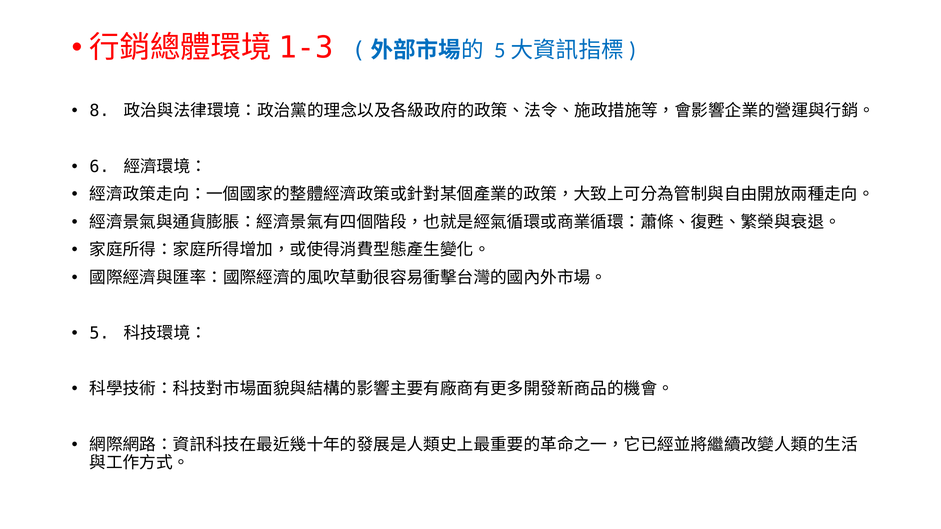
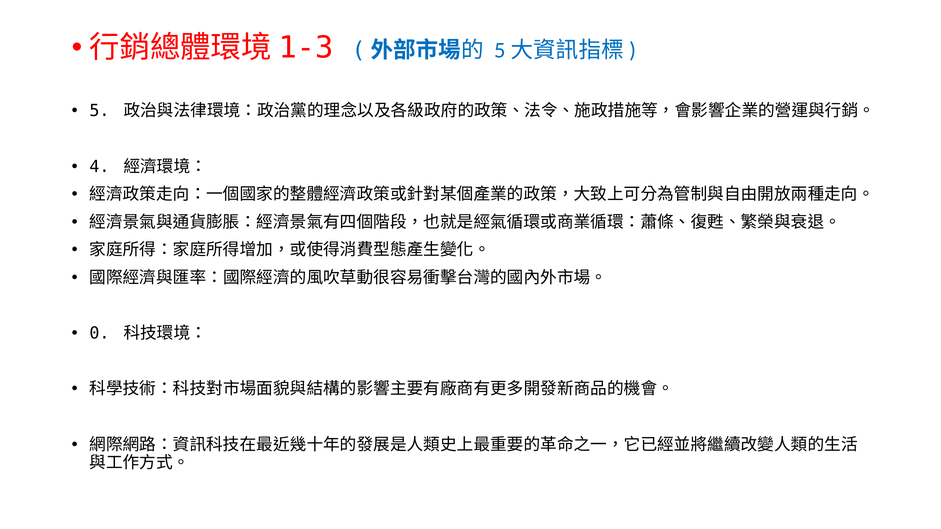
8: 8 -> 5
6: 6 -> 4
5: 5 -> 0
